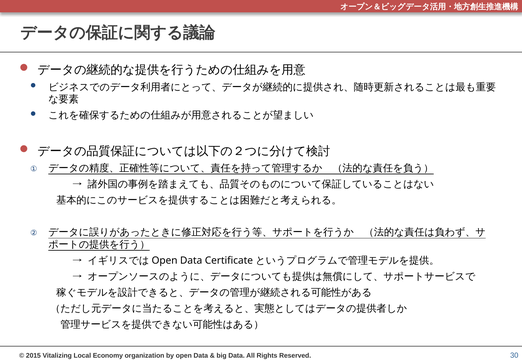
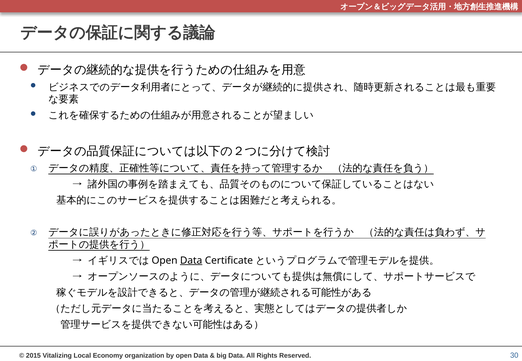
Data at (191, 261) underline: none -> present
